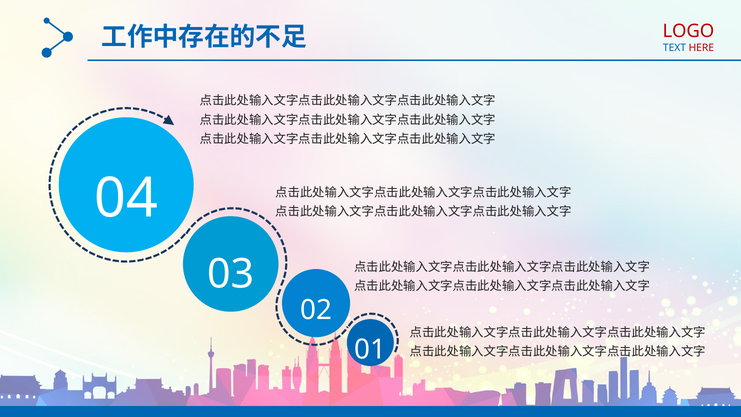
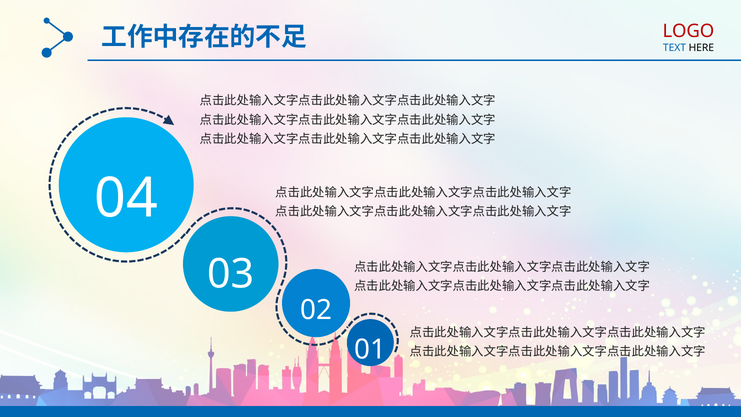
HERE colour: red -> black
